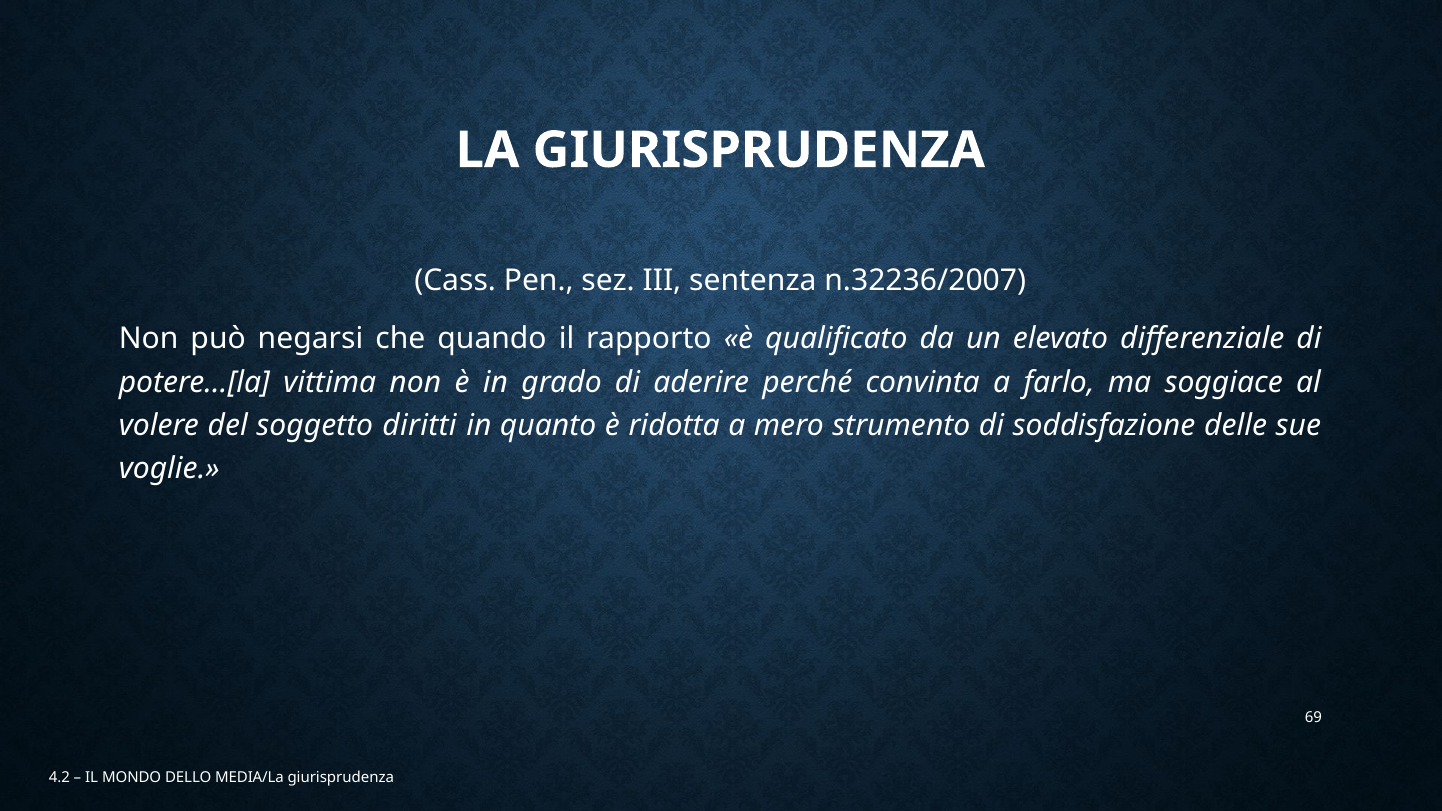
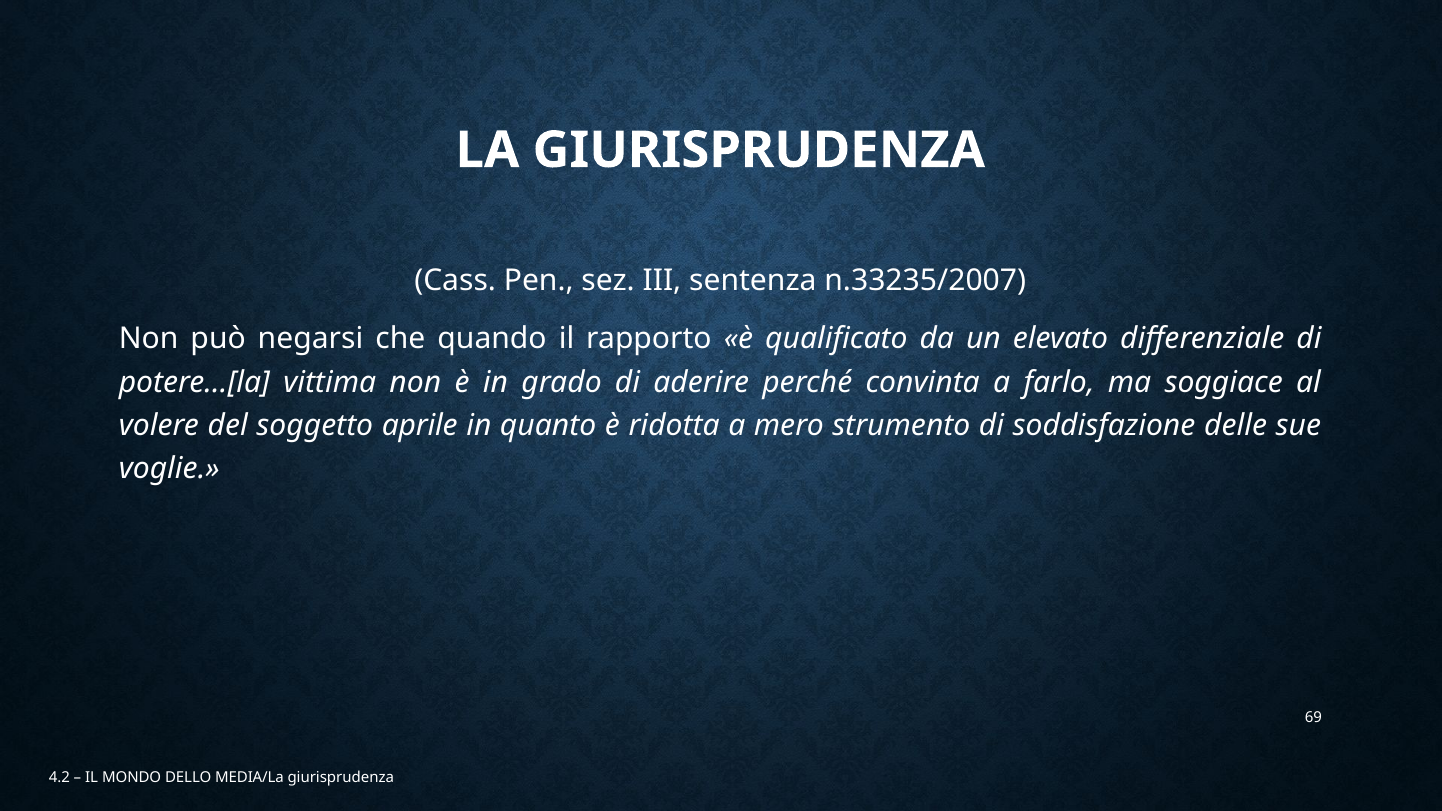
n.32236/2007: n.32236/2007 -> n.33235/2007
diritti: diritti -> aprile
